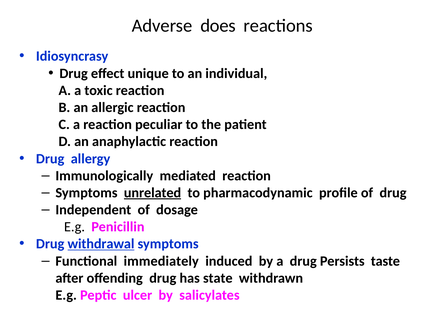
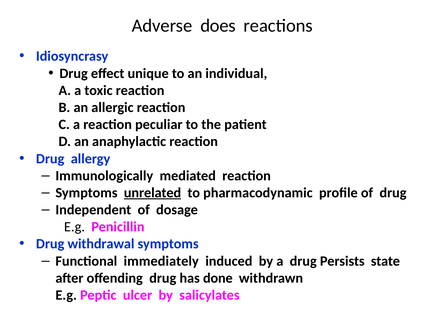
withdrawal underline: present -> none
taste: taste -> state
state: state -> done
